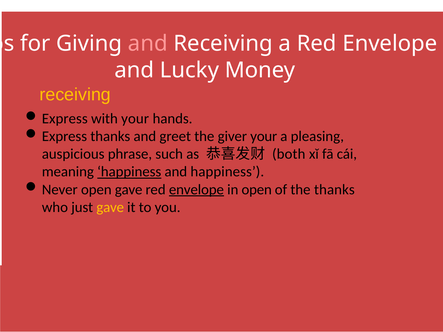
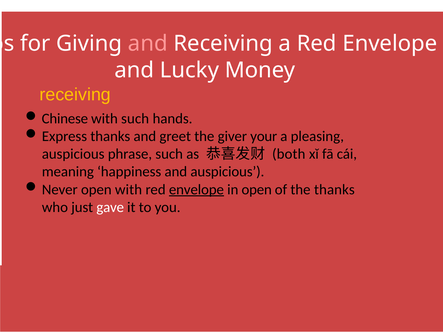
Express at (65, 119): Express -> Chinese
with your: your -> such
happiness at (129, 172) underline: present -> none
and happiness: happiness -> auspicious
open gave: gave -> with
gave at (110, 207) colour: yellow -> white
